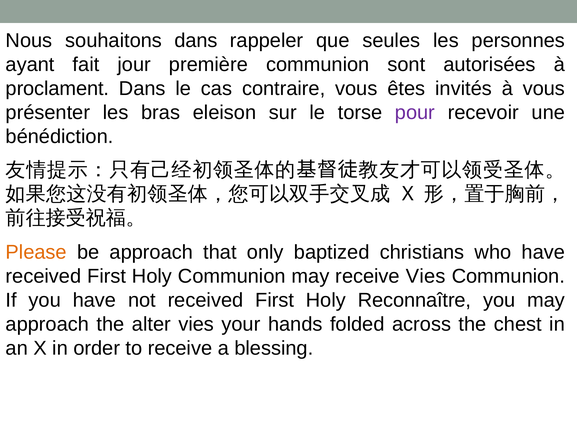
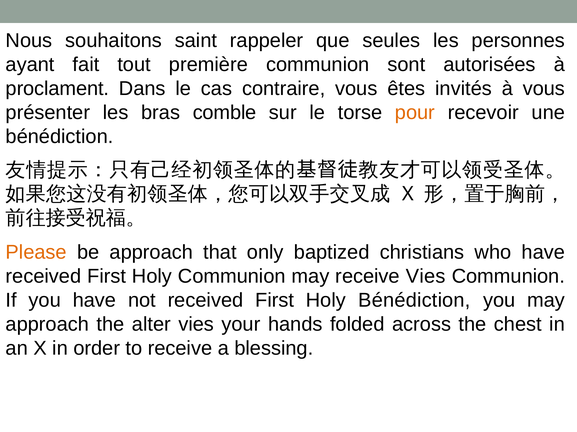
souhaitons dans: dans -> saint
jour: jour -> tout
eleison: eleison -> comble
pour colour: purple -> orange
Holy Reconnaître: Reconnaître -> Bénédiction
